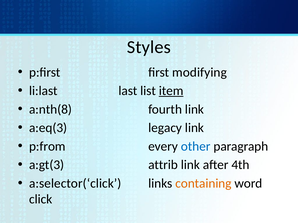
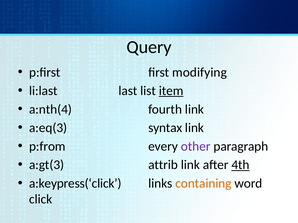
Styles: Styles -> Query
a:nth(8: a:nth(8 -> a:nth(4
legacy: legacy -> syntax
other colour: blue -> purple
4th underline: none -> present
a:selector(‘click: a:selector(‘click -> a:keypress(‘click
